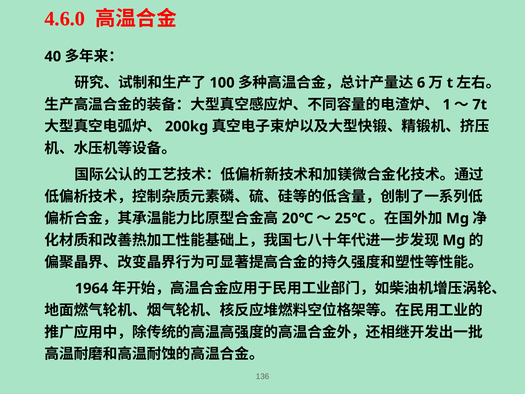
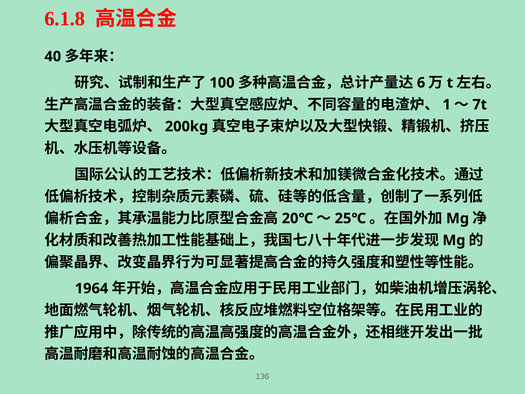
4.6.0: 4.6.0 -> 6.1.8
